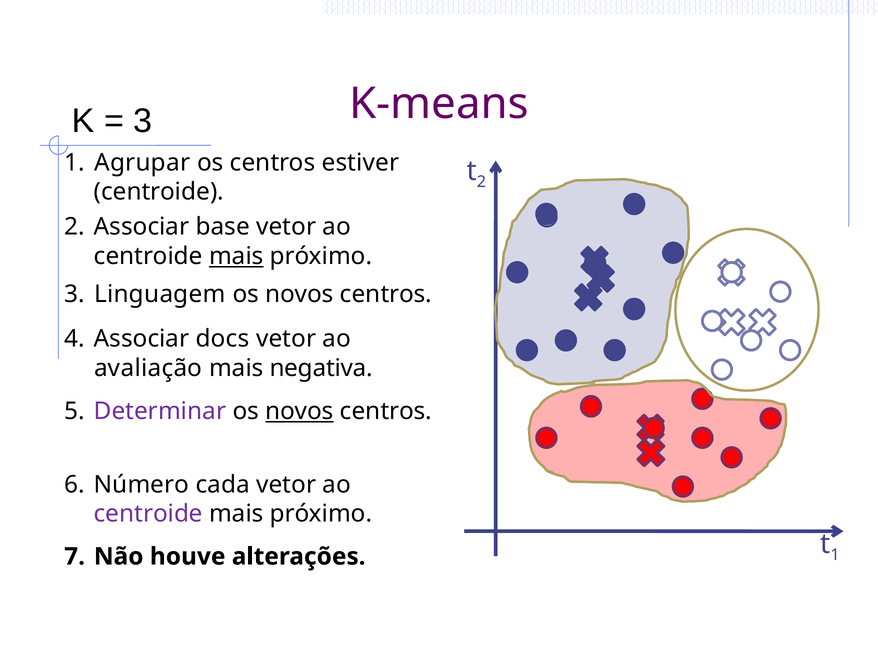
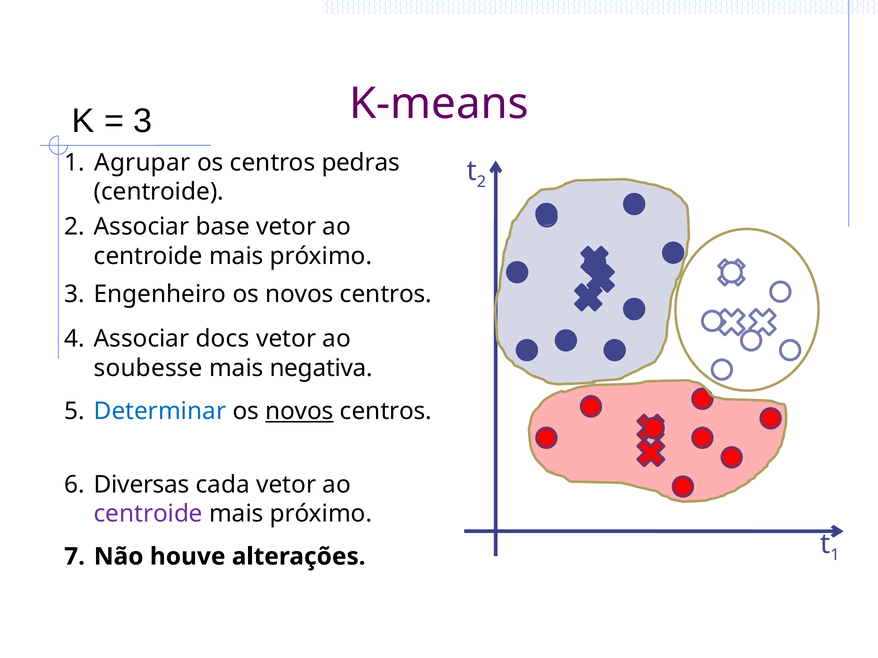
estiver: estiver -> pedras
mais at (236, 256) underline: present -> none
Linguagem: Linguagem -> Engenheiro
avaliação: avaliação -> soubesse
Determinar colour: purple -> blue
Número: Número -> Diversas
